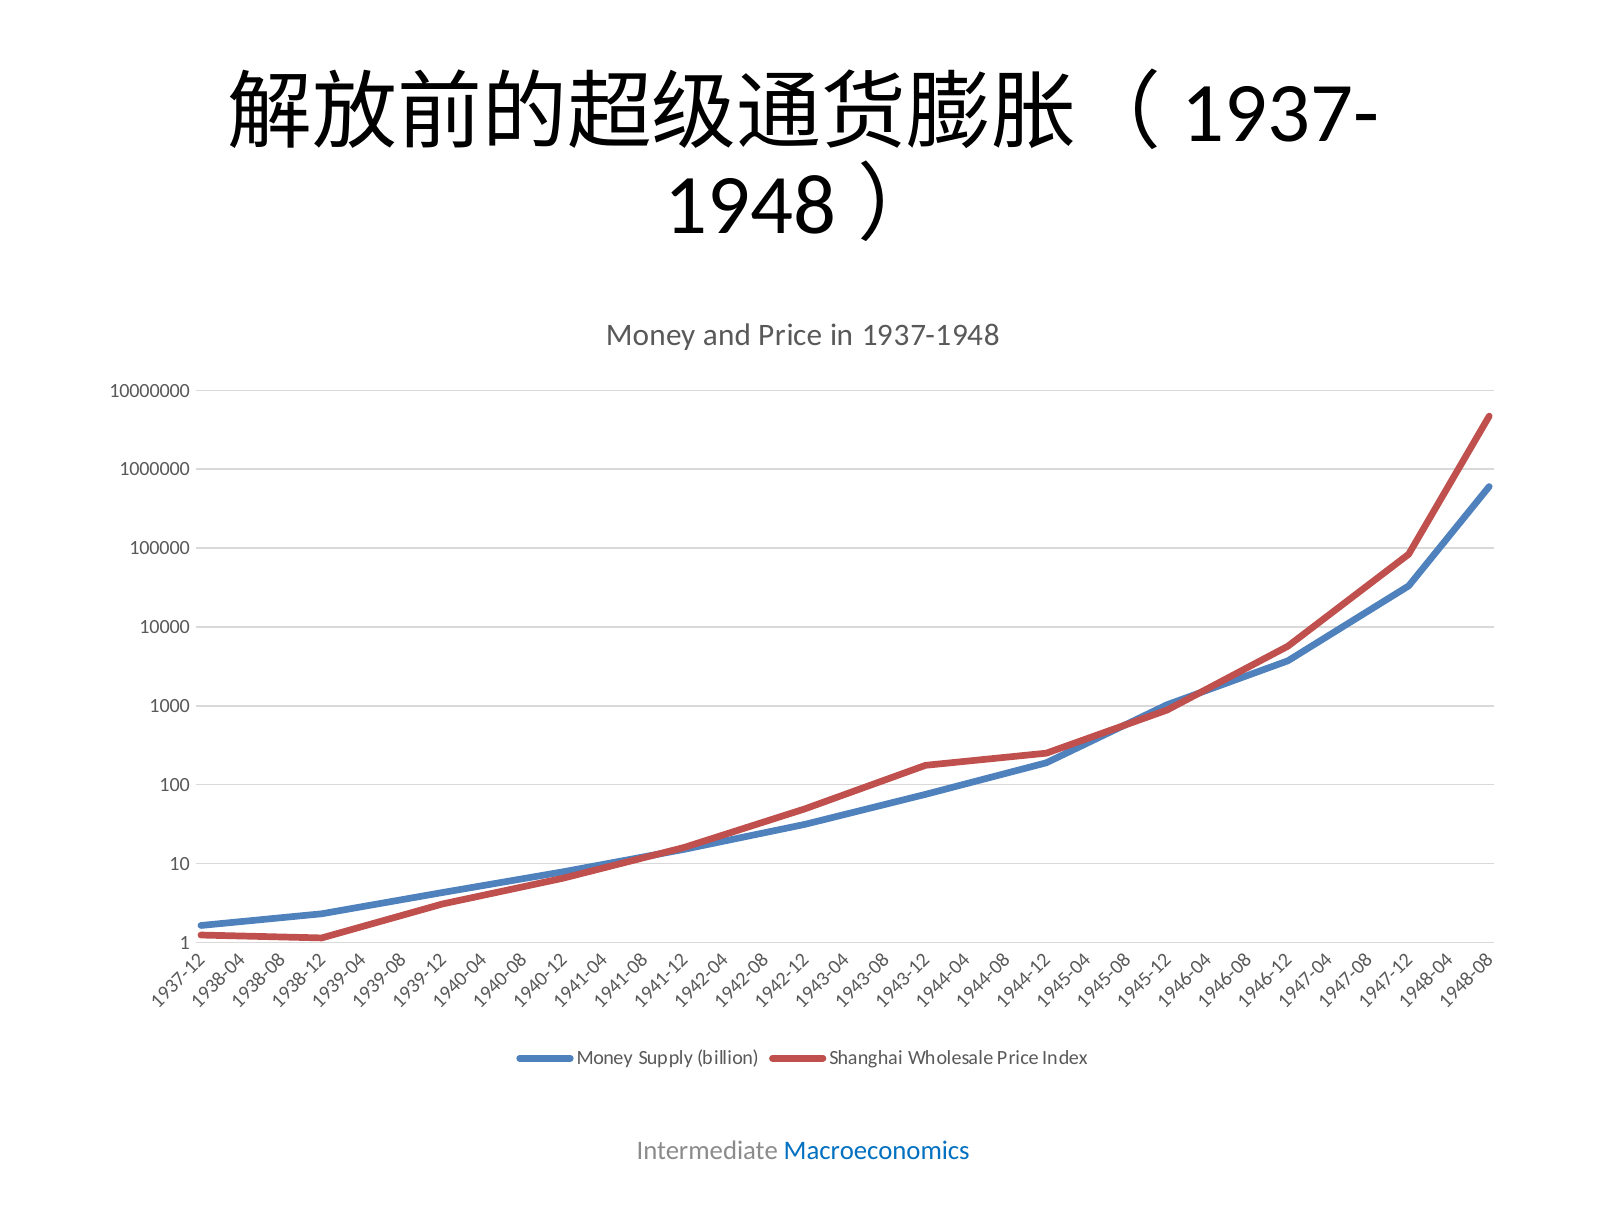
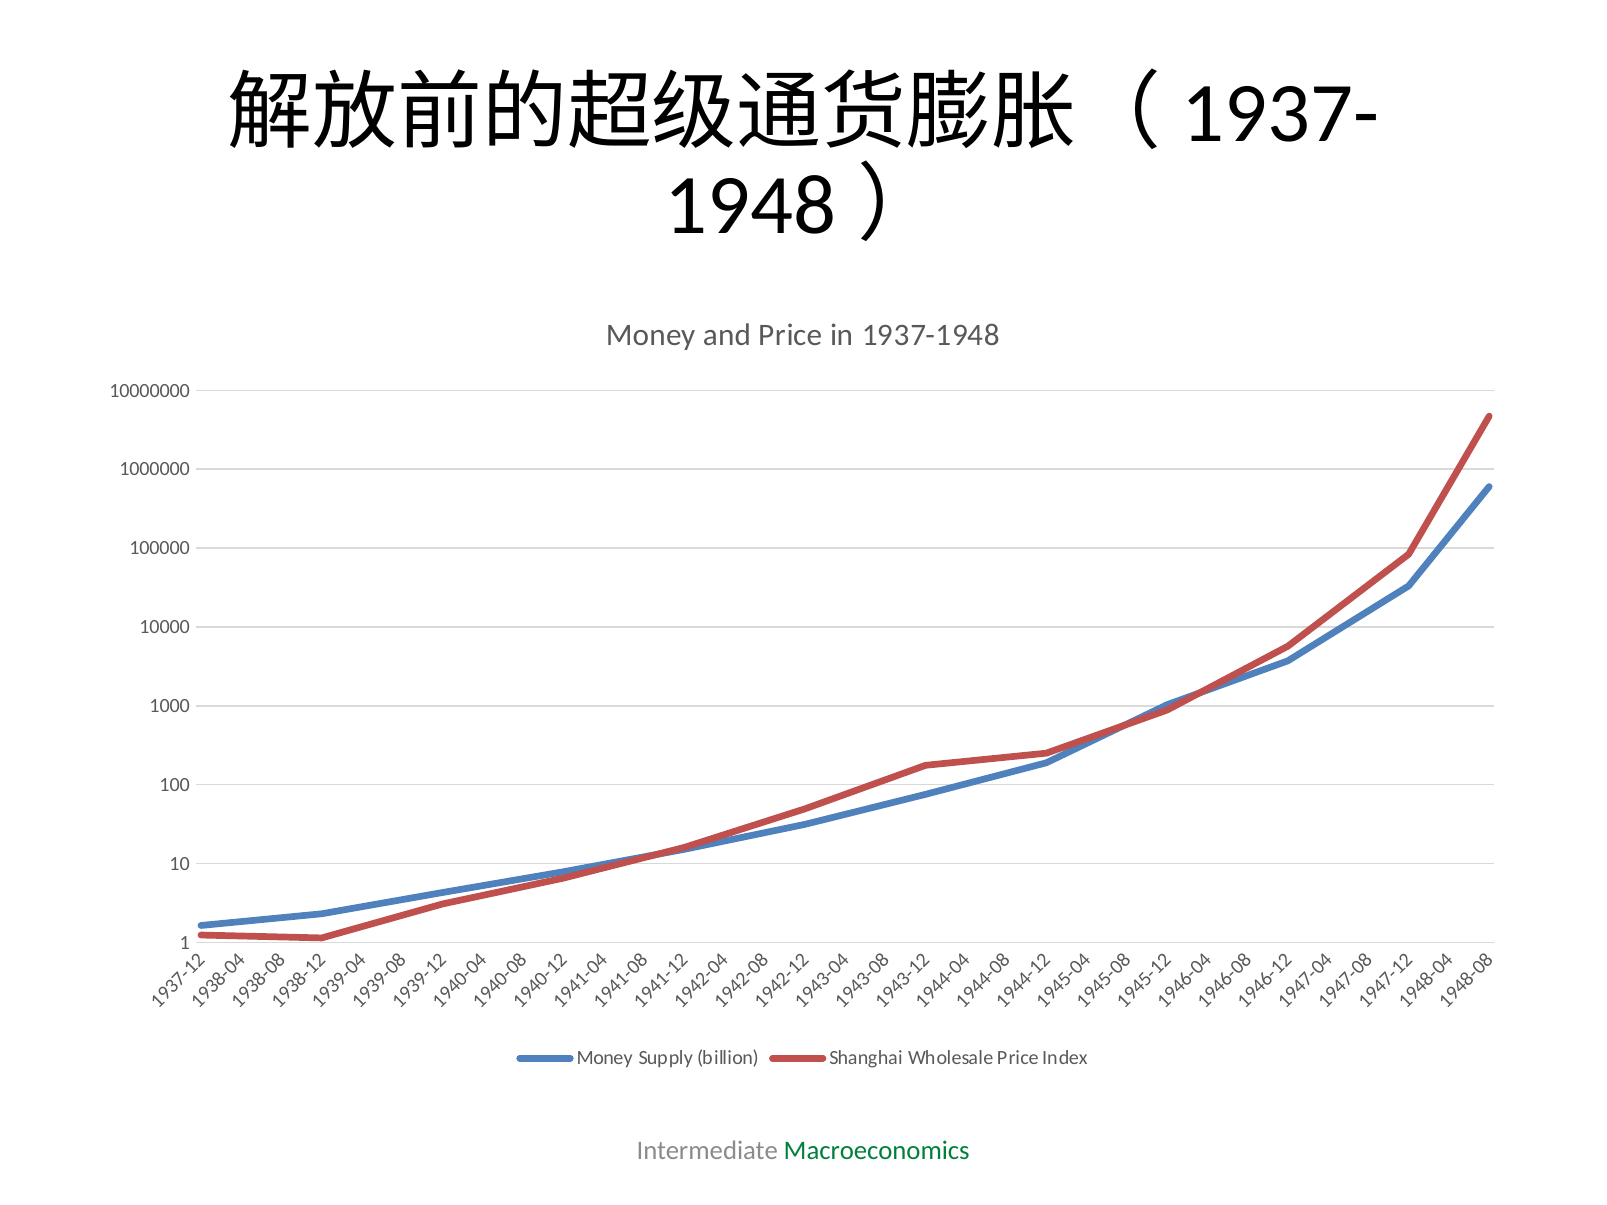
Macroeconomics colour: blue -> green
